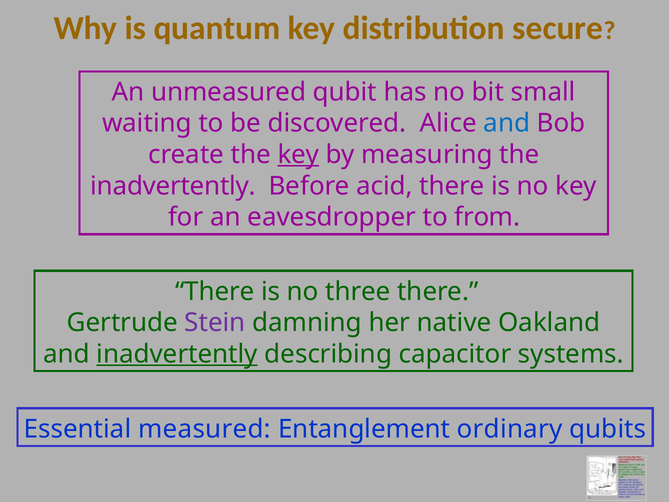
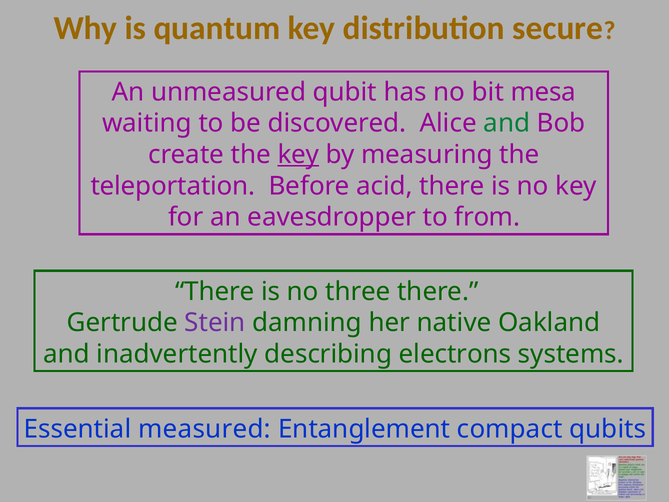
small: small -> mesa
and at (507, 123) colour: blue -> green
inadvertently at (173, 186): inadvertently -> teleportation
inadvertently at (177, 354) underline: present -> none
capacitor: capacitor -> electrons
ordinary: ordinary -> compact
